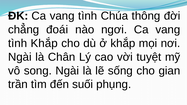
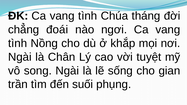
thông: thông -> tháng
tình Khắp: Khắp -> Nồng
